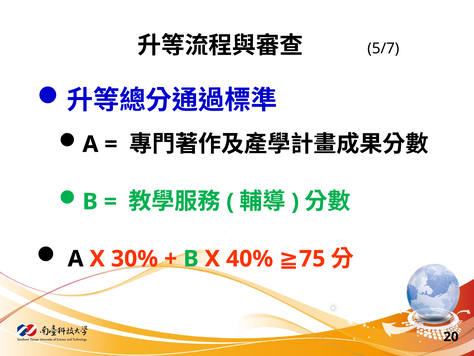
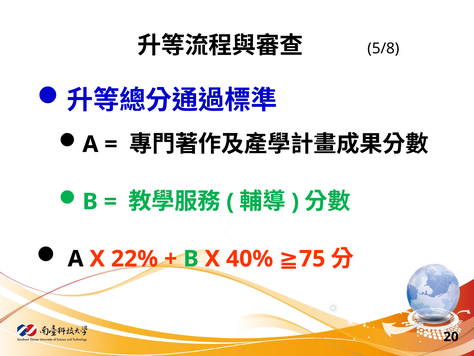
5/7: 5/7 -> 5/8
30%: 30% -> 22%
